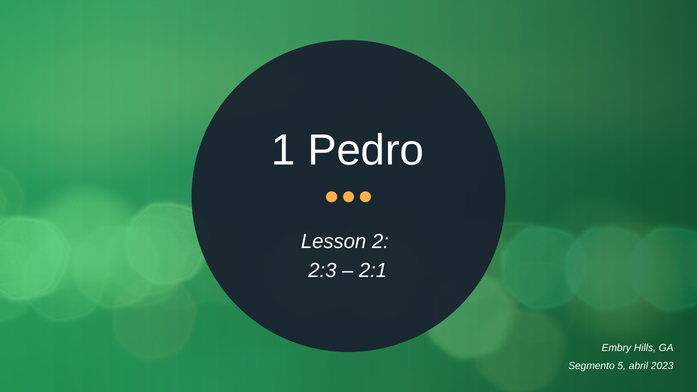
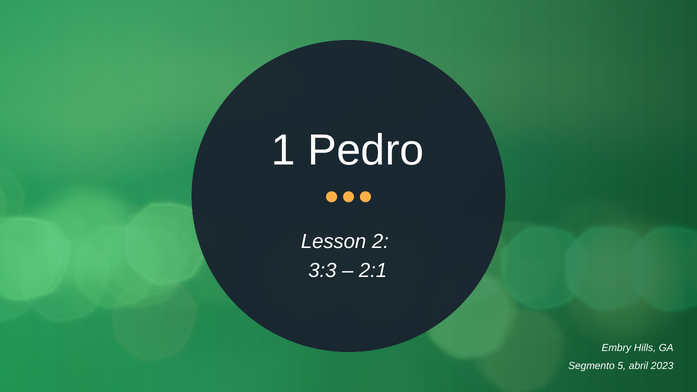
2:3: 2:3 -> 3:3
